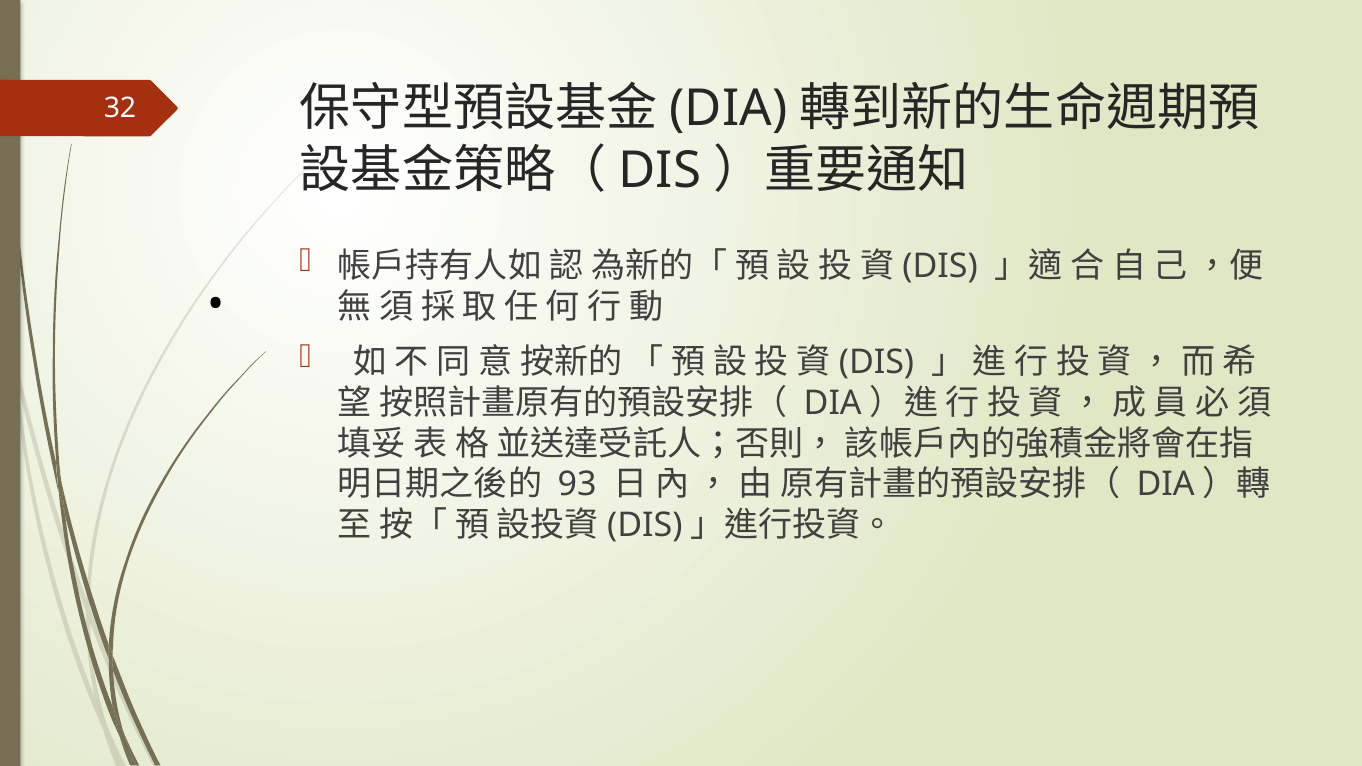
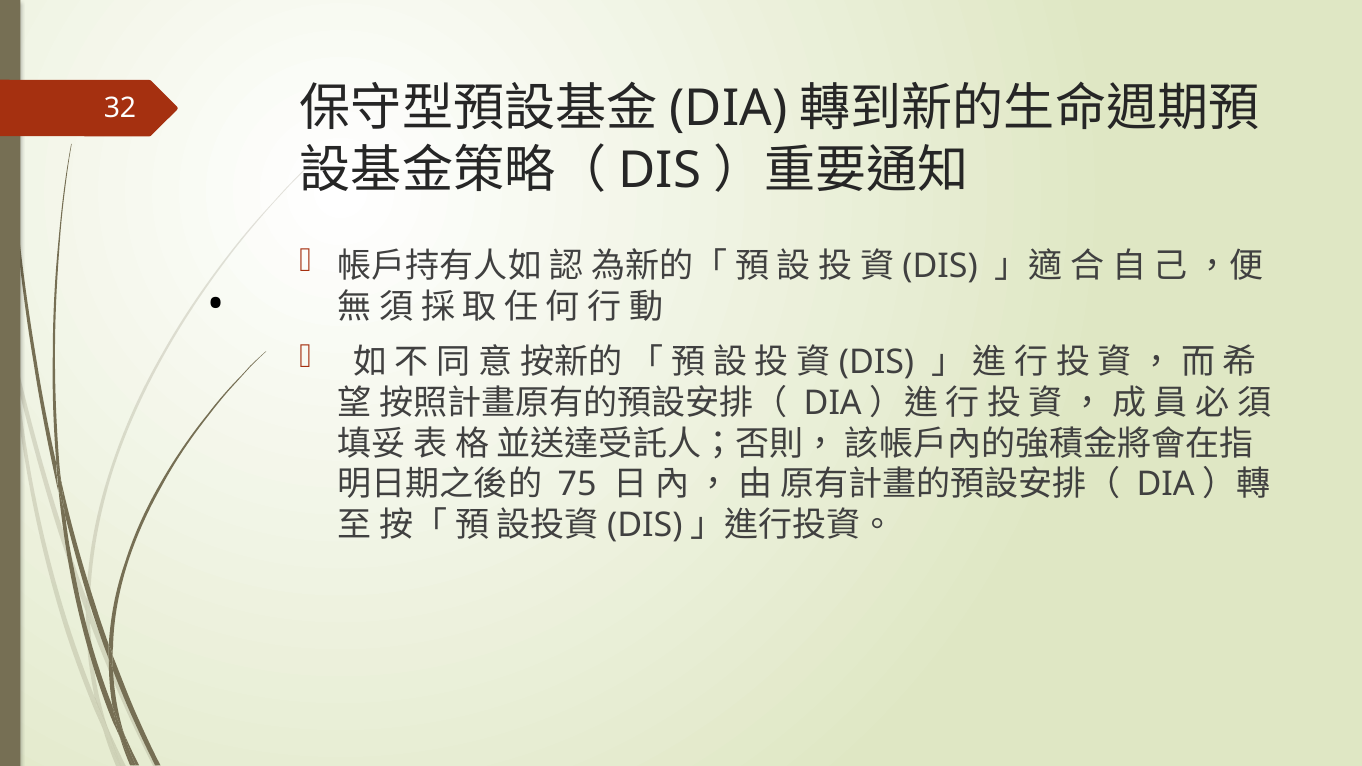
93: 93 -> 75
